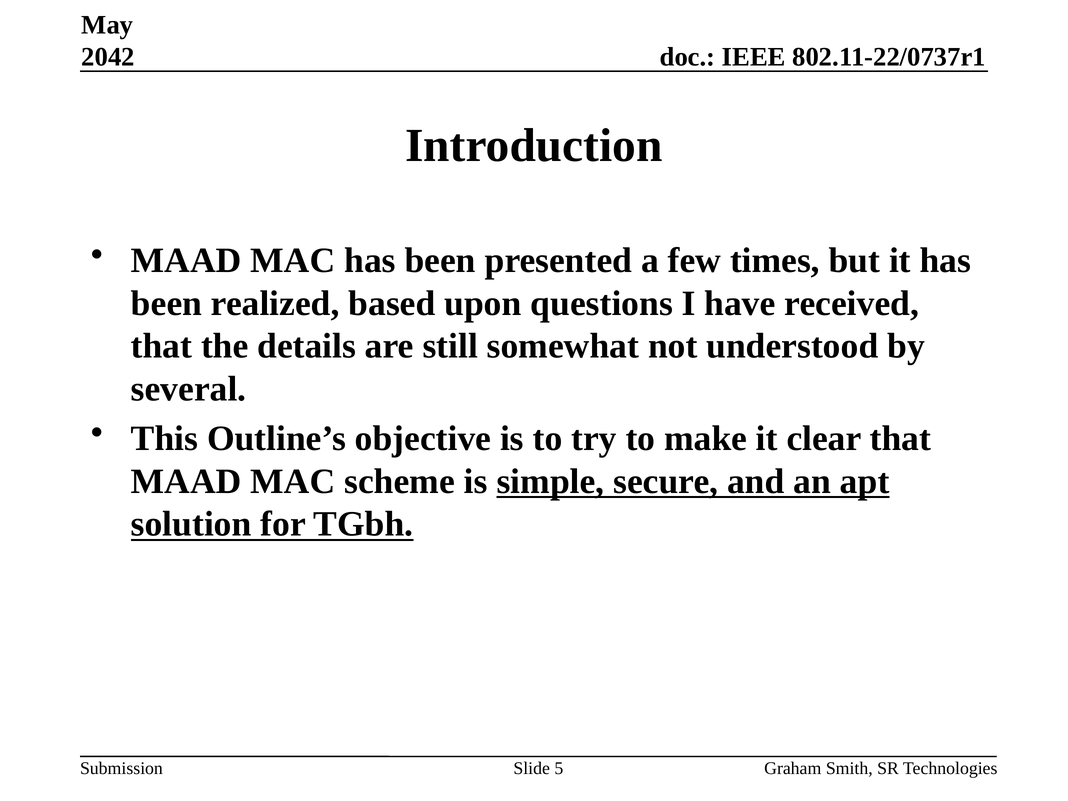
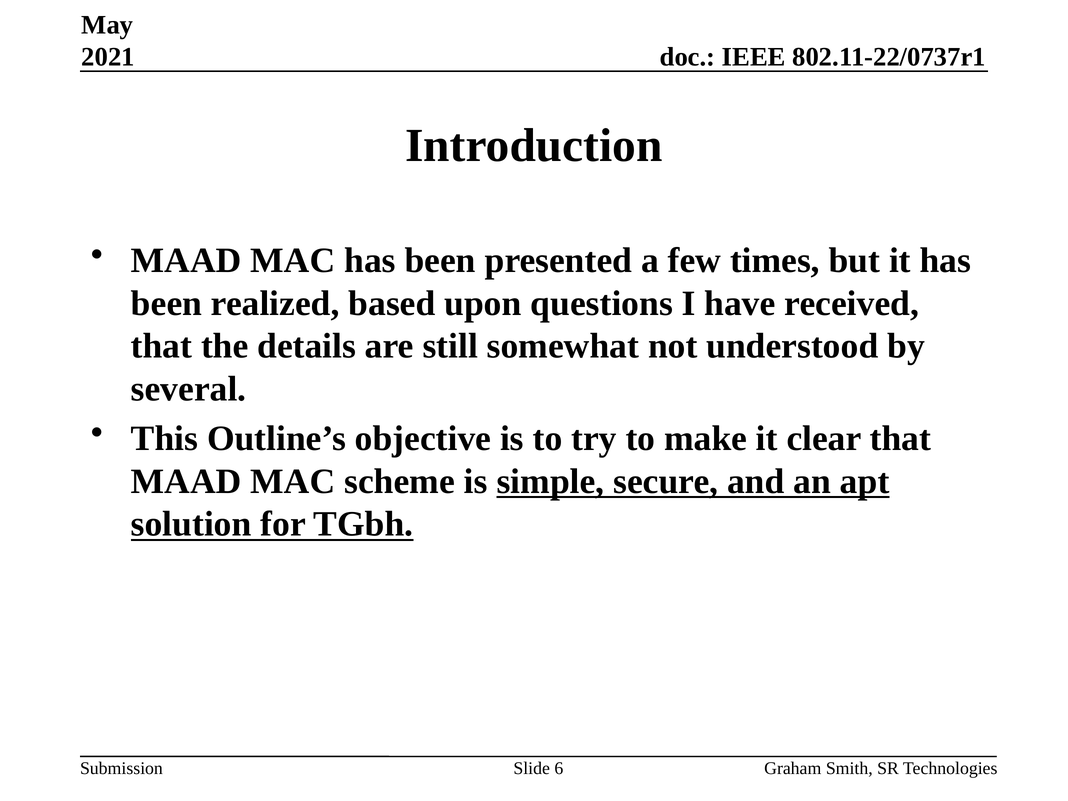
2042: 2042 -> 2021
5: 5 -> 6
